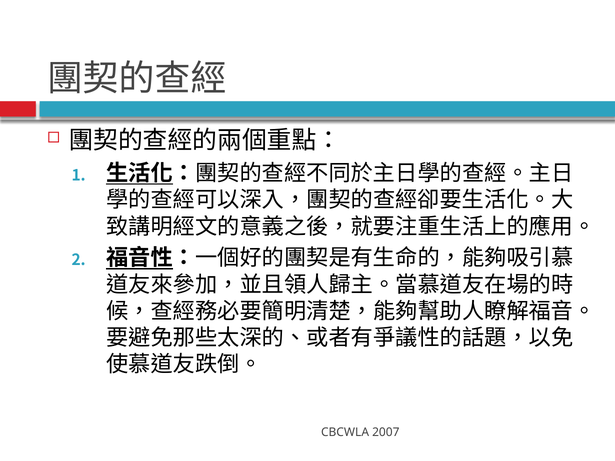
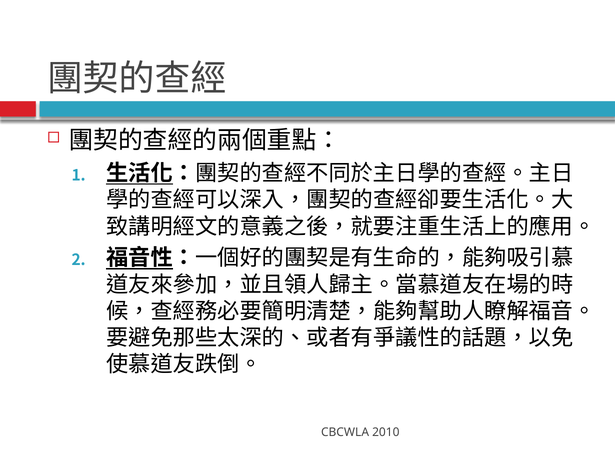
2007: 2007 -> 2010
